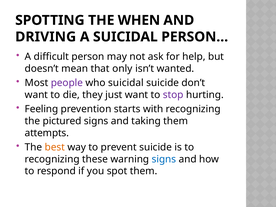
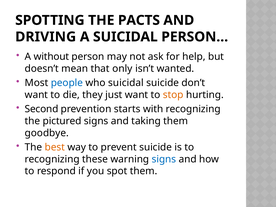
WHEN: WHEN -> PACTS
difficult: difficult -> without
people colour: purple -> blue
stop colour: purple -> orange
Feeling: Feeling -> Second
attempts: attempts -> goodbye
